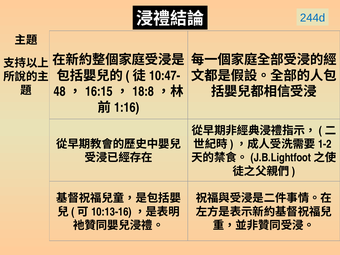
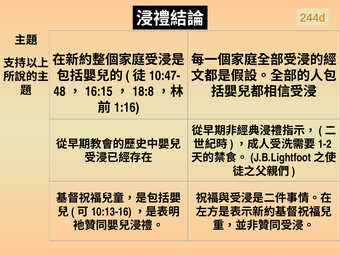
244d colour: blue -> orange
